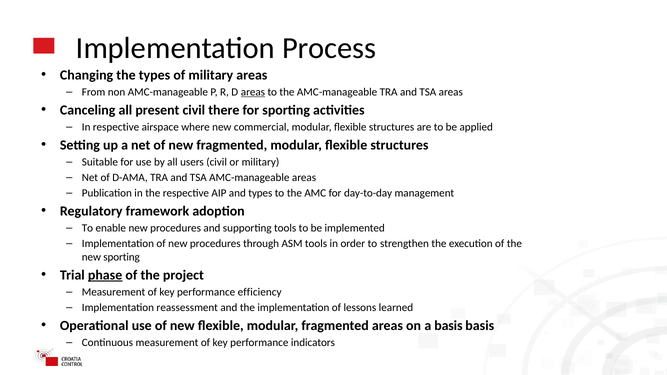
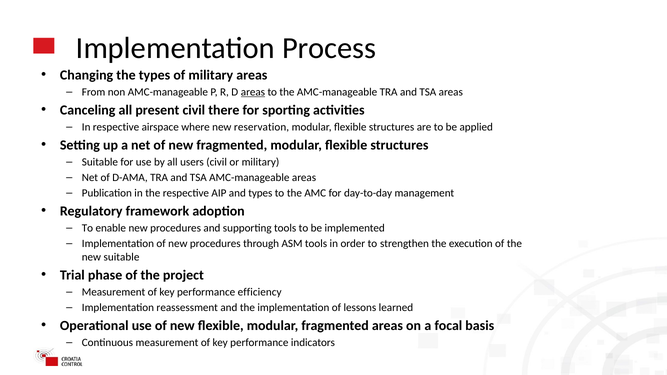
commercial: commercial -> reservation
new sporting: sporting -> suitable
phase underline: present -> none
a basis: basis -> focal
